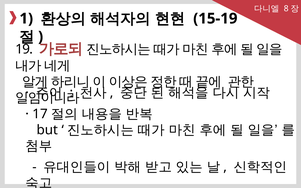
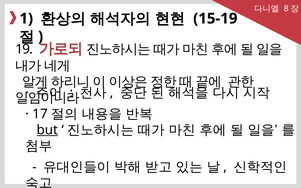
but underline: none -> present
